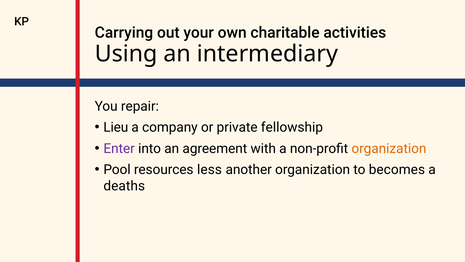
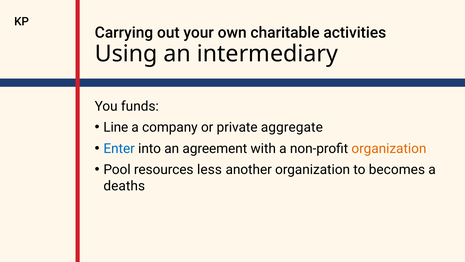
repair: repair -> funds
Lieu: Lieu -> Line
fellowship: fellowship -> aggregate
Enter colour: purple -> blue
